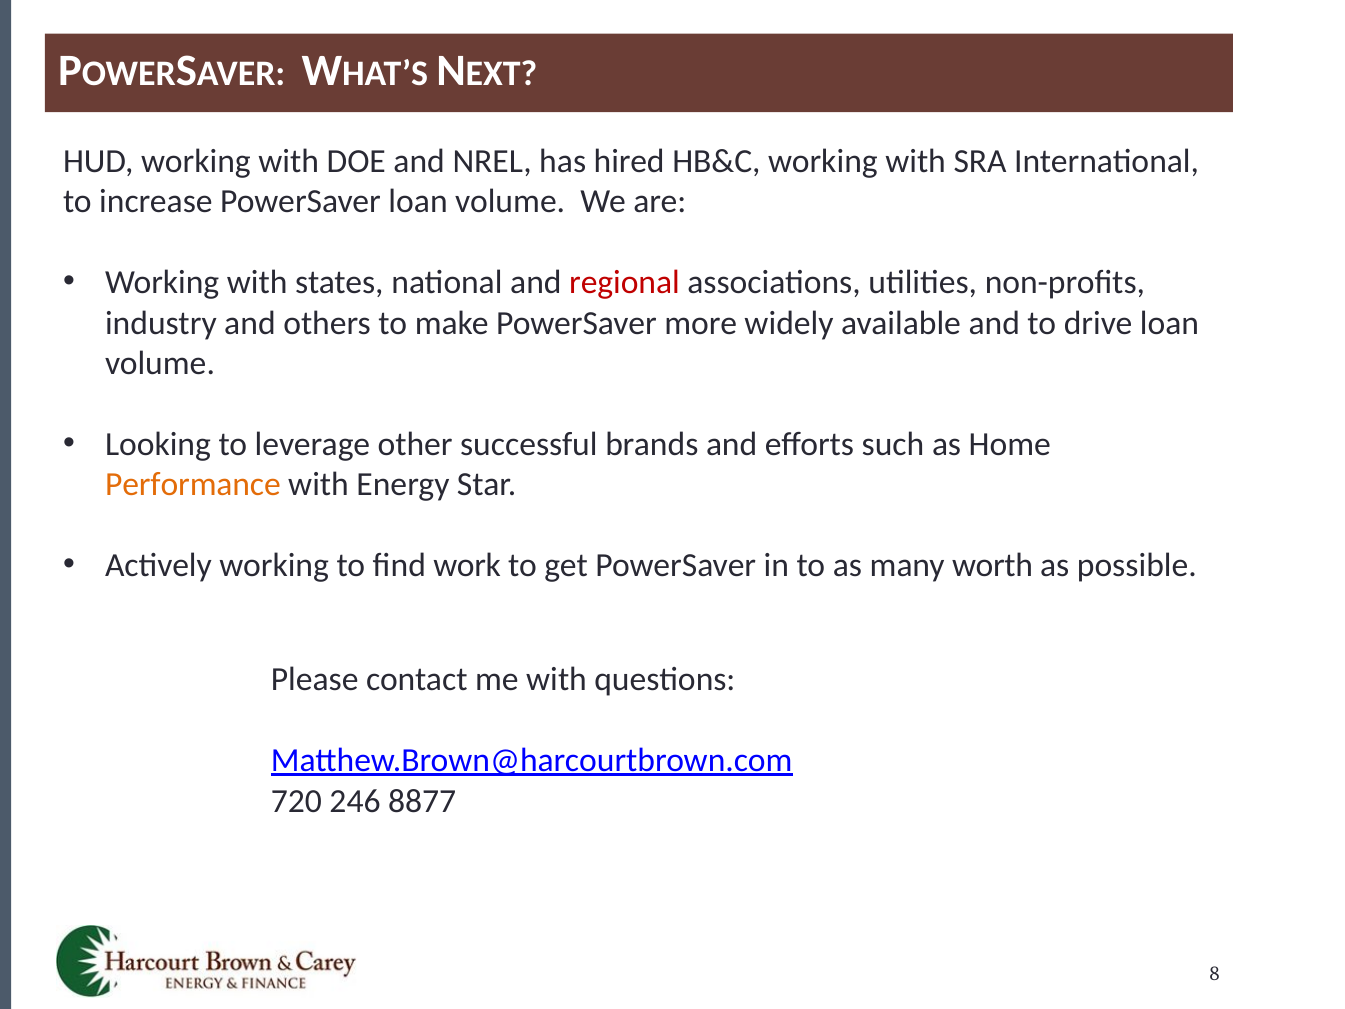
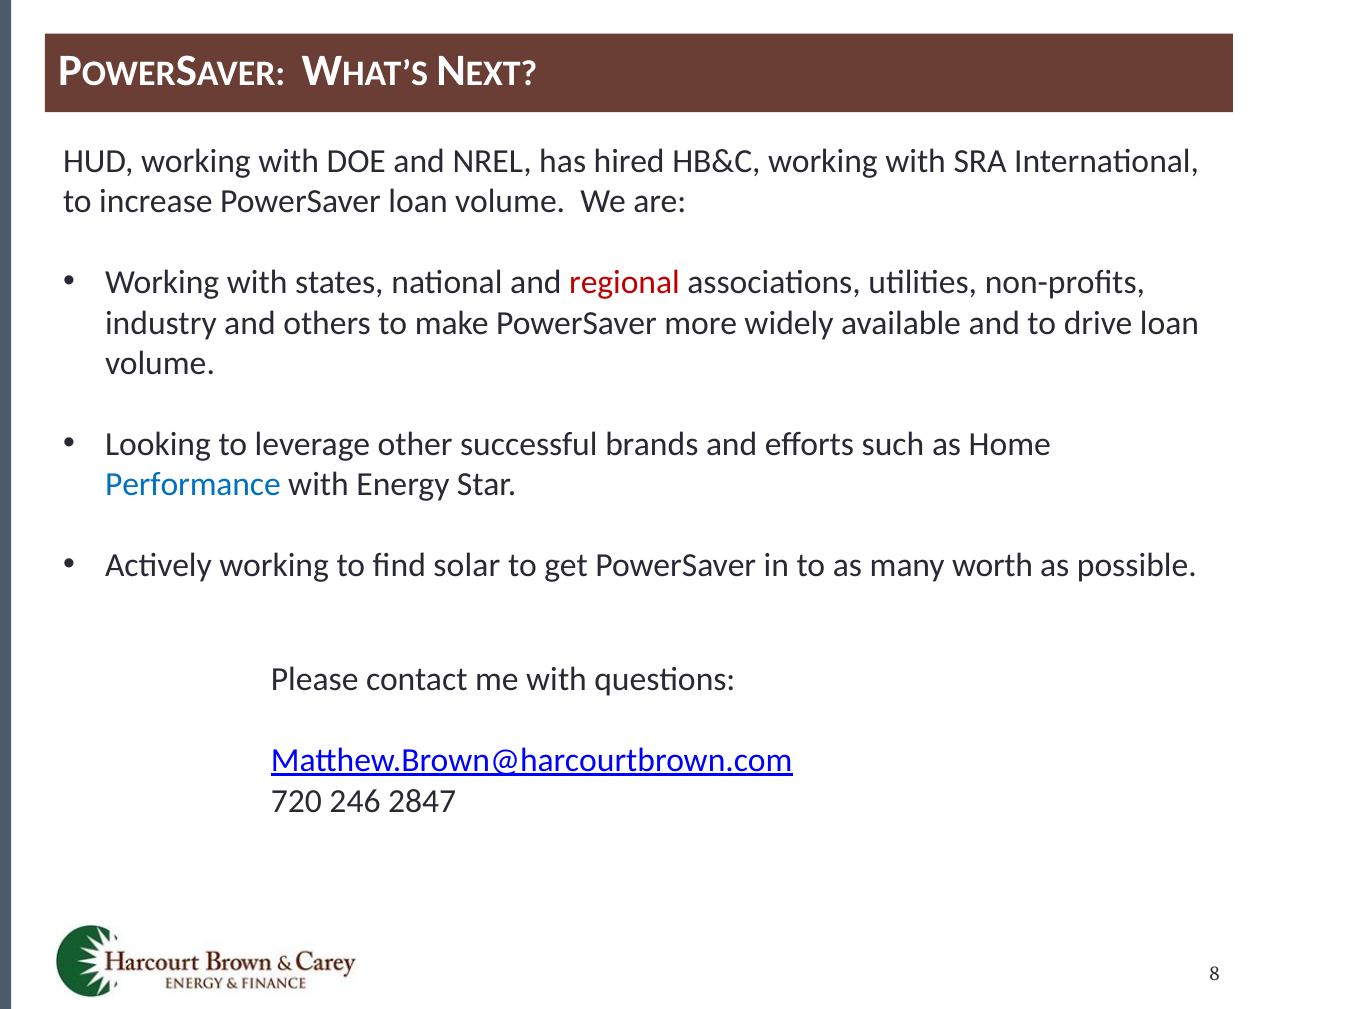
Performance colour: orange -> blue
work: work -> solar
8877: 8877 -> 2847
